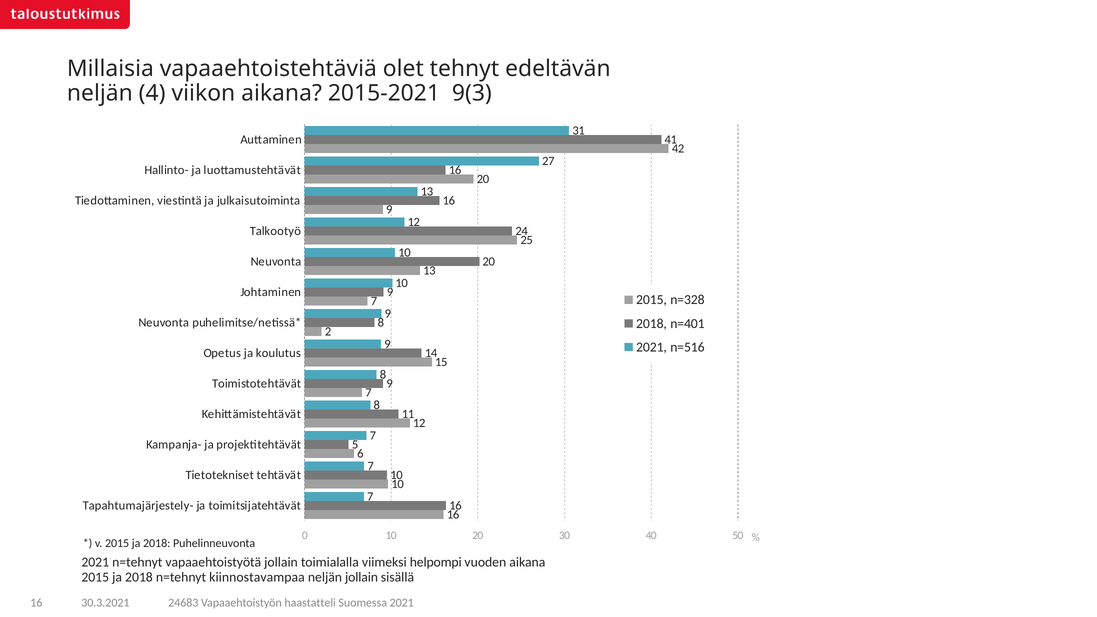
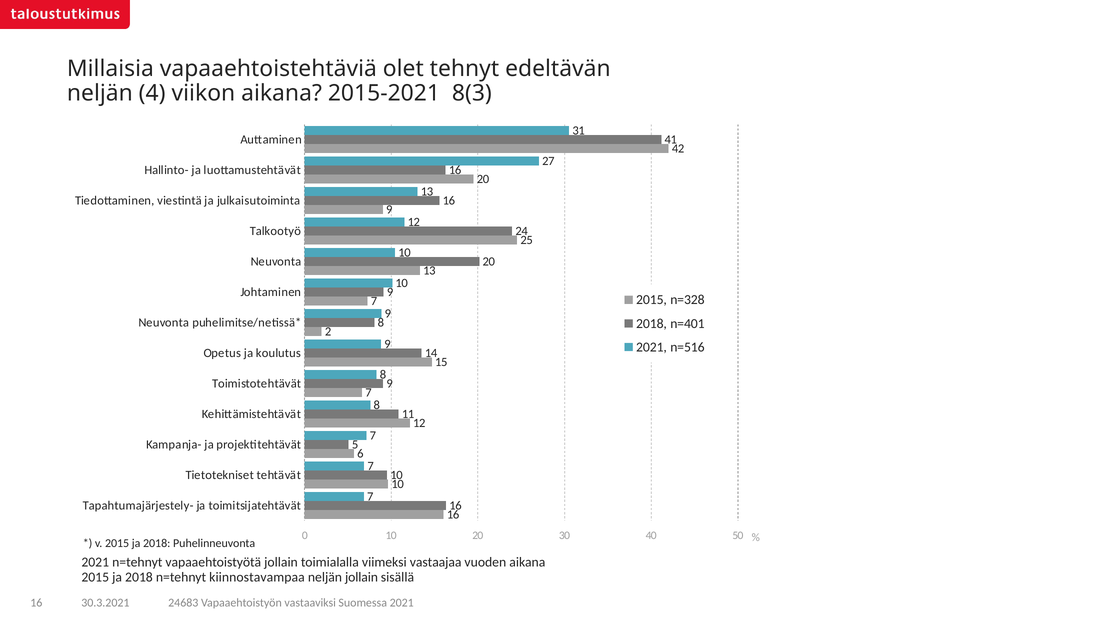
9(3: 9(3 -> 8(3
helpompi: helpompi -> vastaajaa
haastatteli: haastatteli -> vastaaviksi
